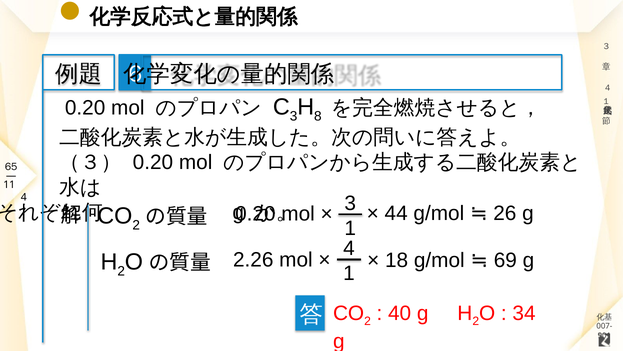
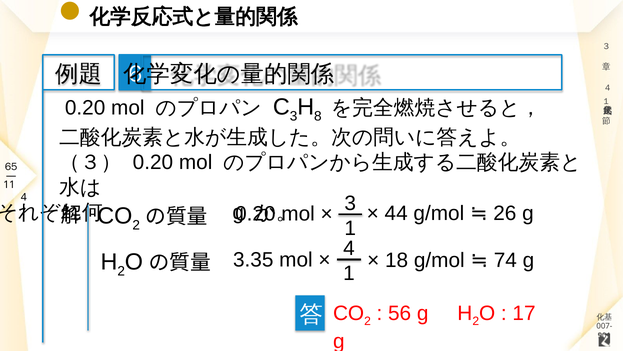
2.26: 2.26 -> 3.35
69: 69 -> 74
40: 40 -> 56
34: 34 -> 17
